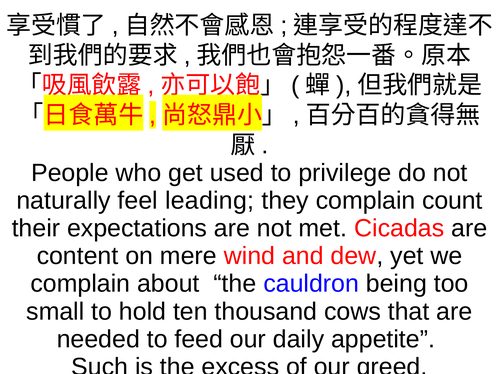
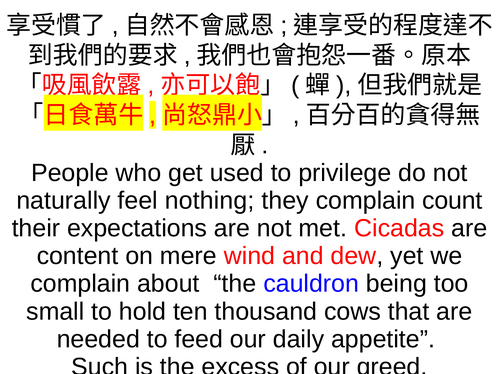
leading: leading -> nothing
